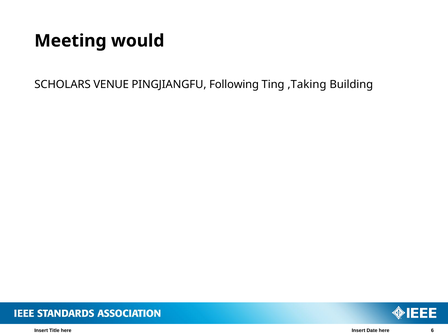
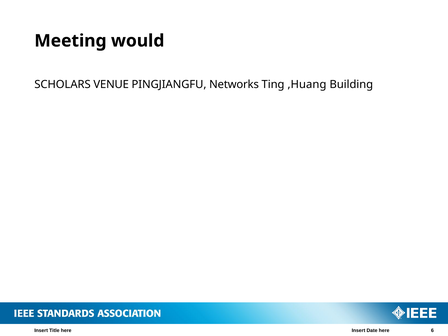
Following: Following -> Networks
,Taking: ,Taking -> ,Huang
